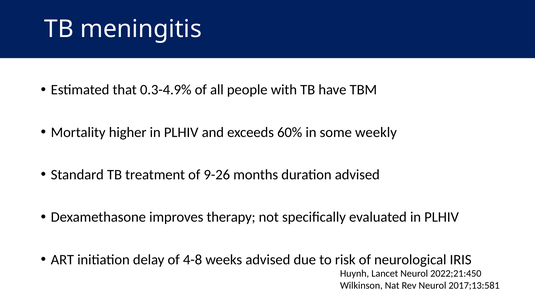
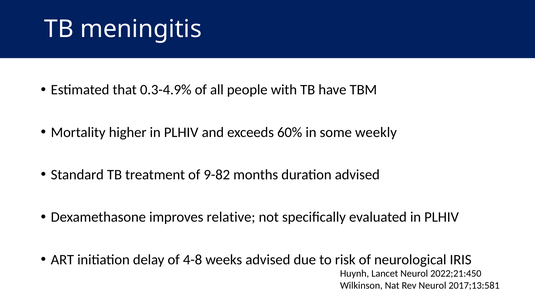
9-26: 9-26 -> 9-82
therapy: therapy -> relative
